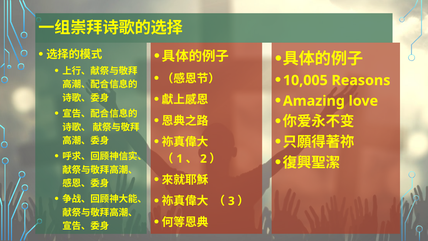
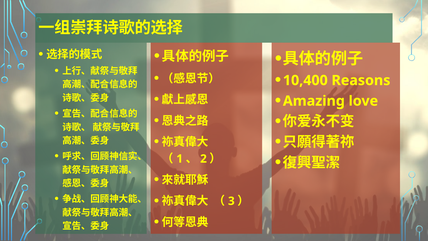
10,005: 10,005 -> 10,400
